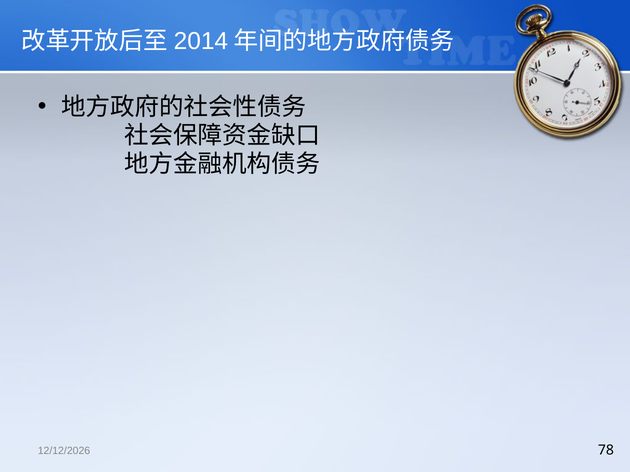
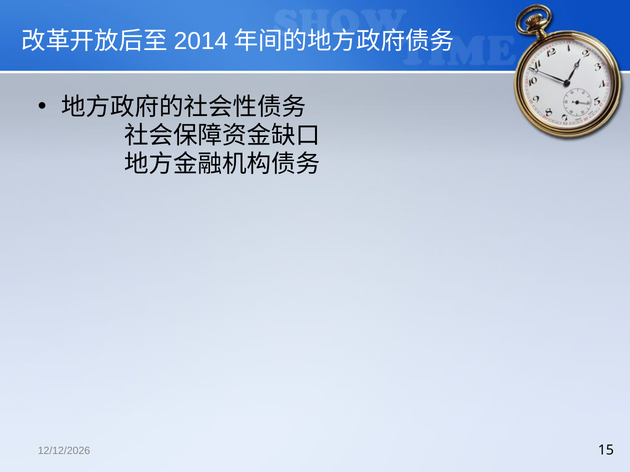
78: 78 -> 15
